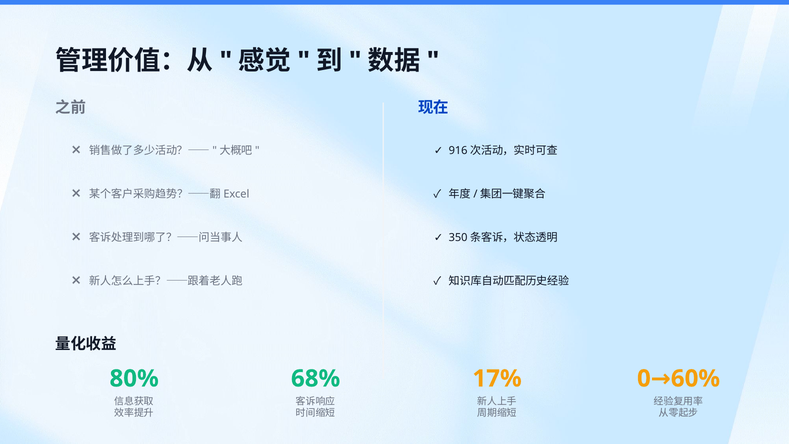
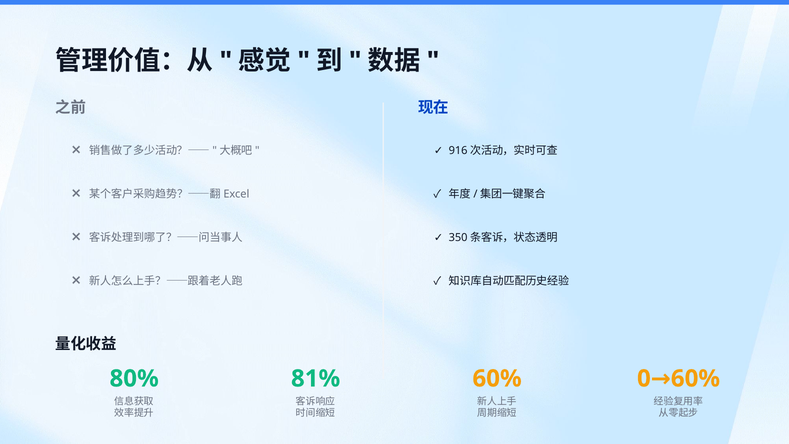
68%: 68% -> 81%
17% at (497, 378): 17% -> 60%
